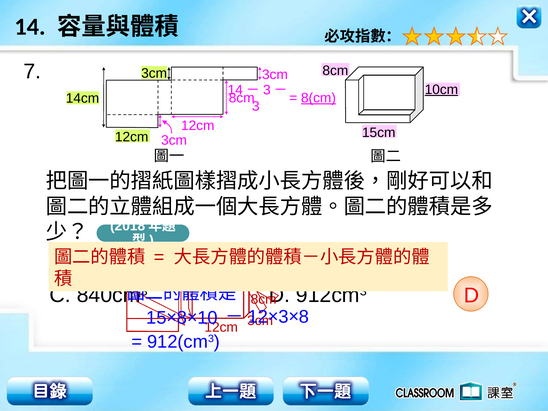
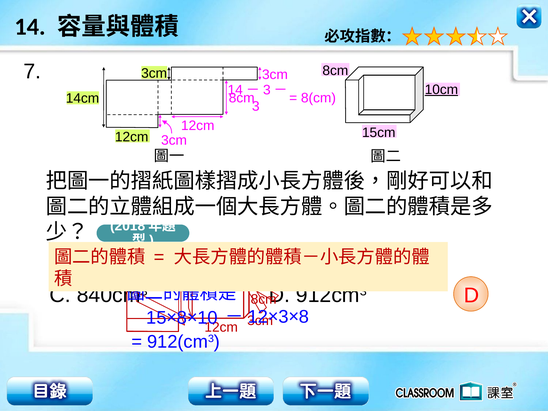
8(cm underline: present -> none
